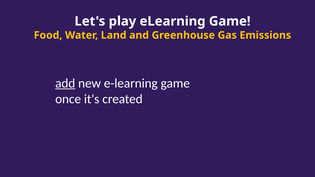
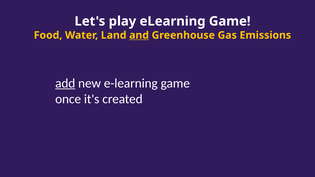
and underline: none -> present
